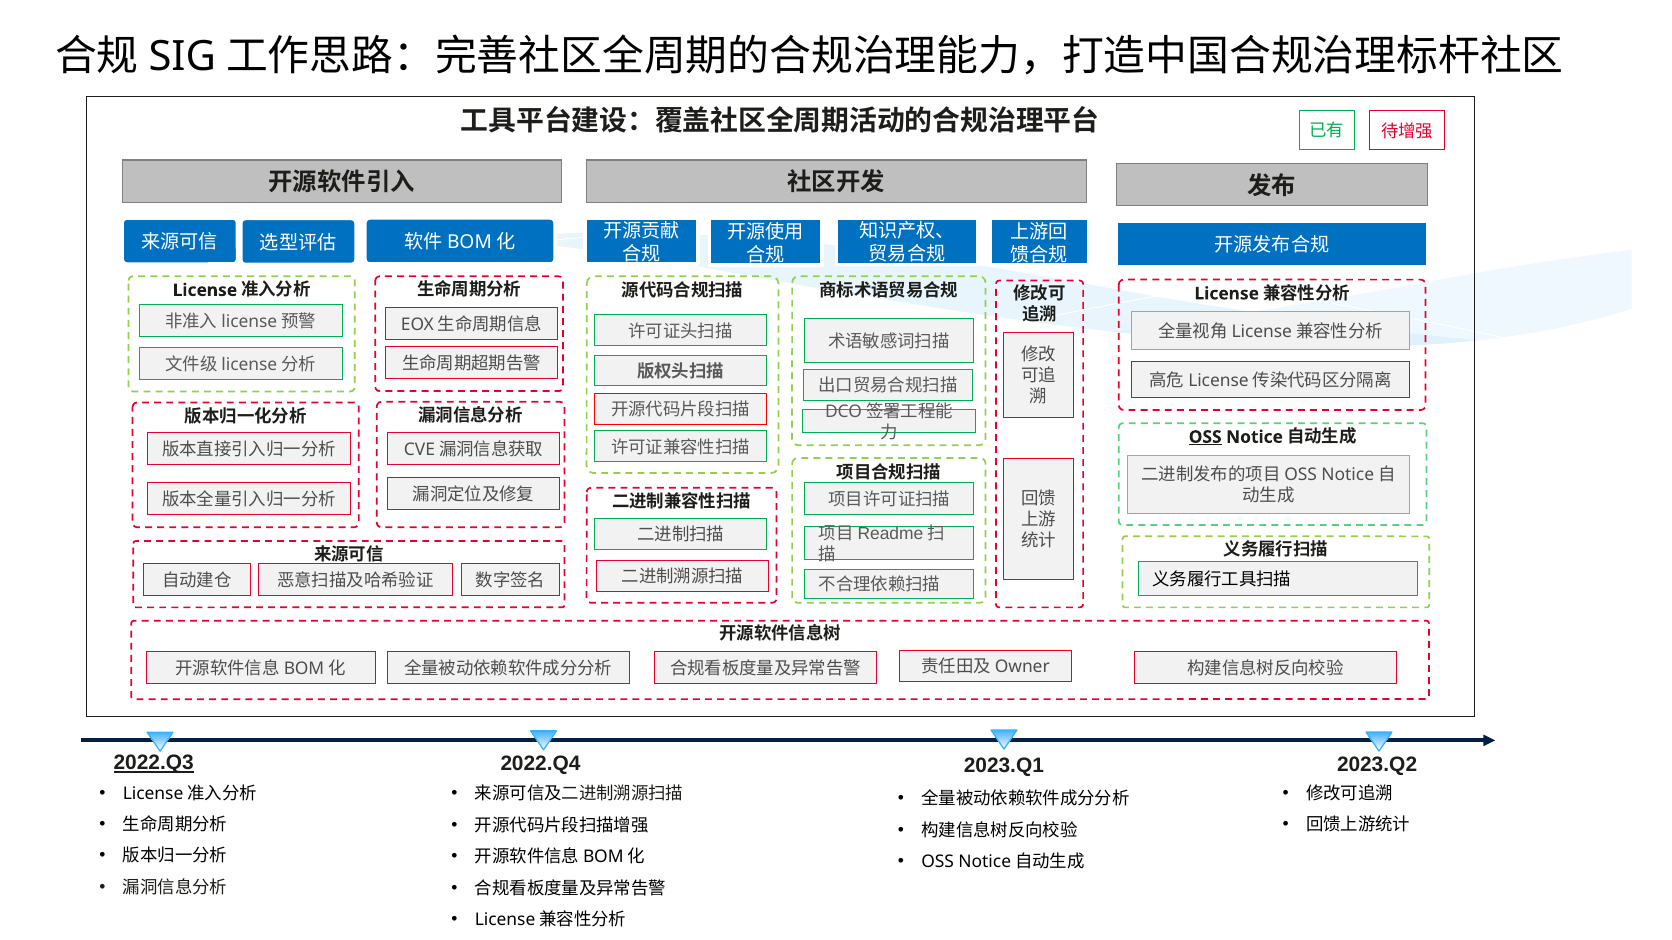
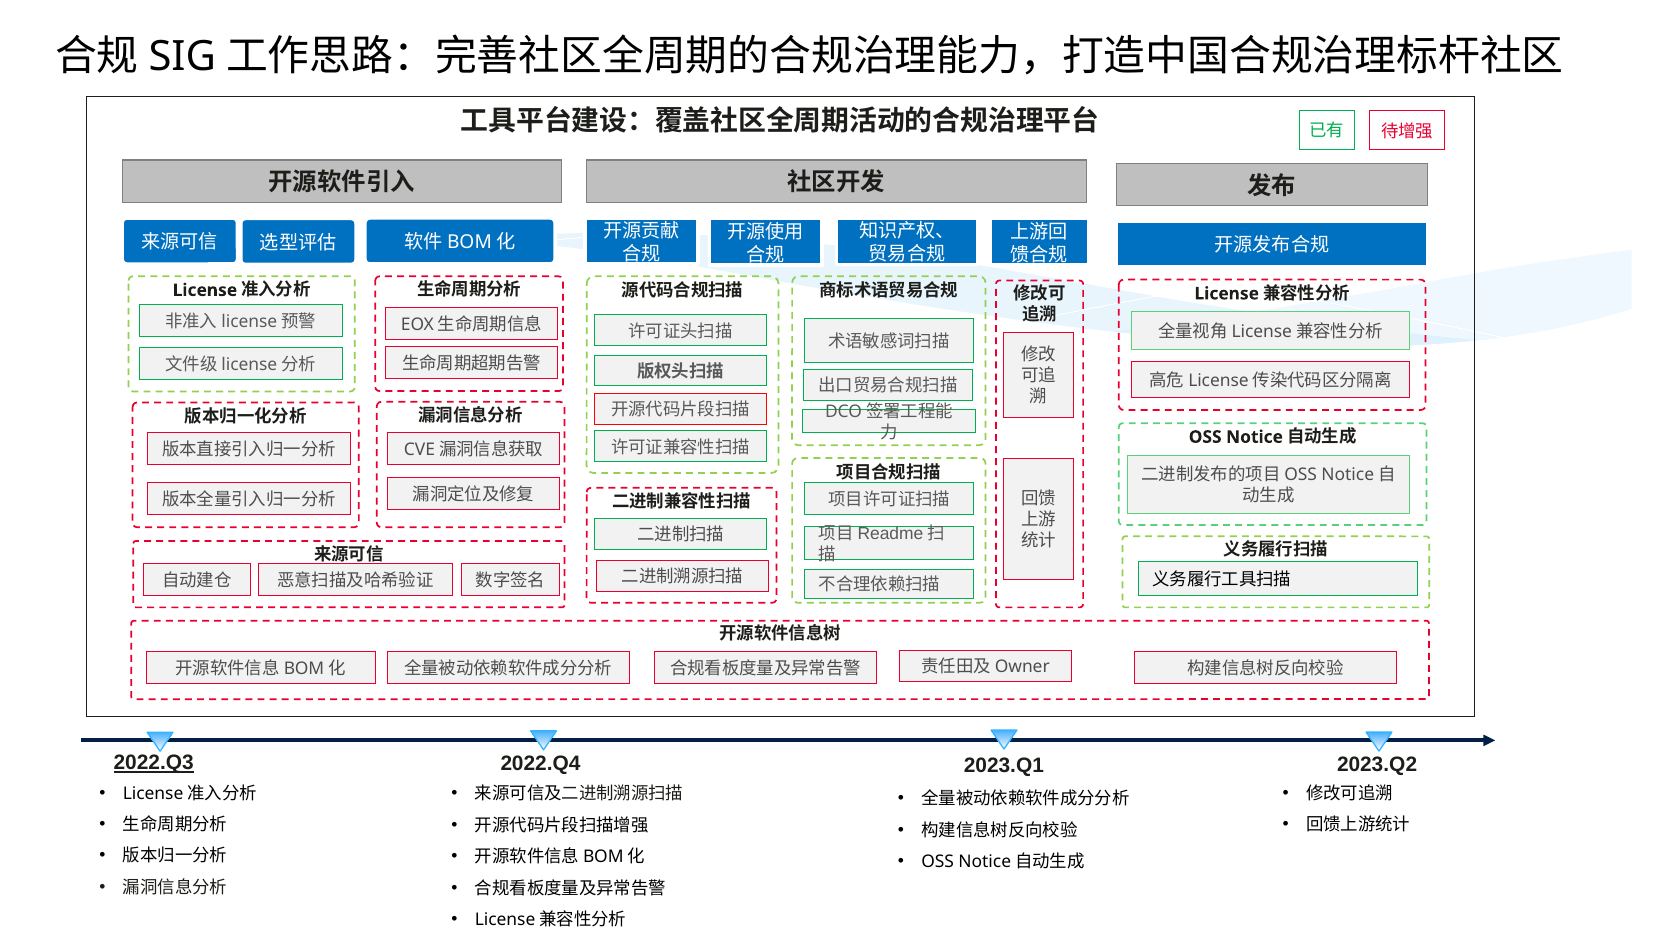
OSS at (1205, 437) underline: present -> none
